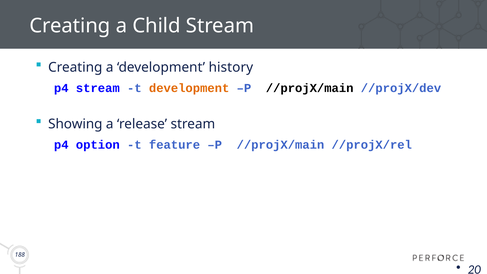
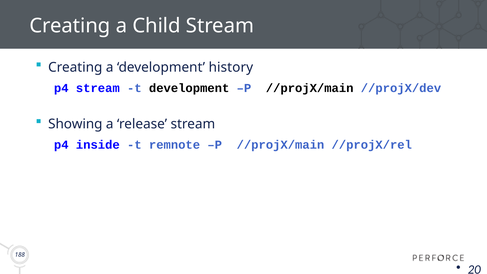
development at (189, 88) colour: orange -> black
option: option -> inside
feature: feature -> remnote
